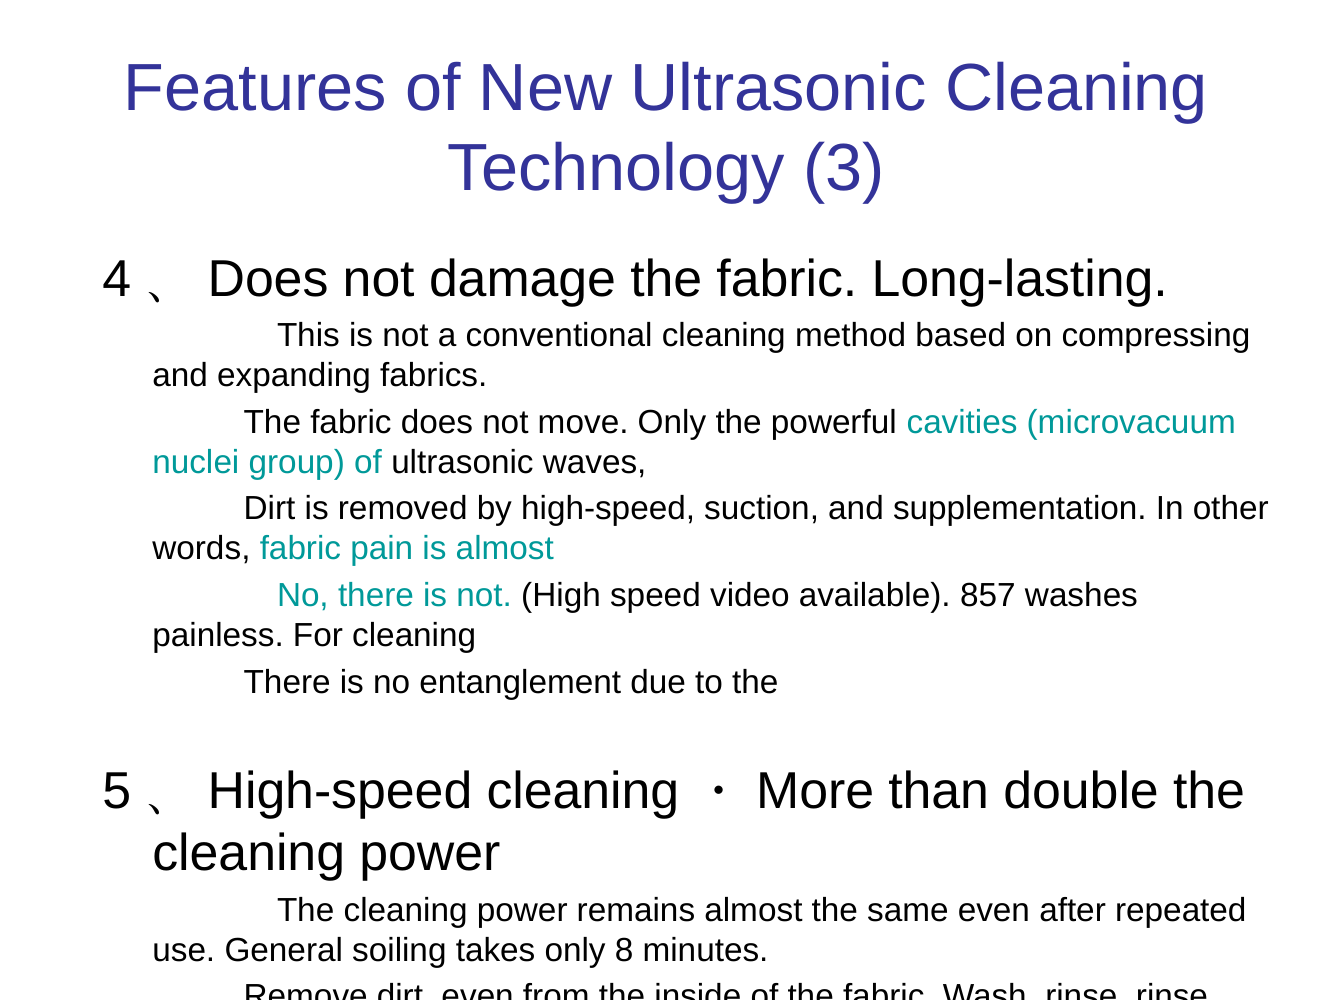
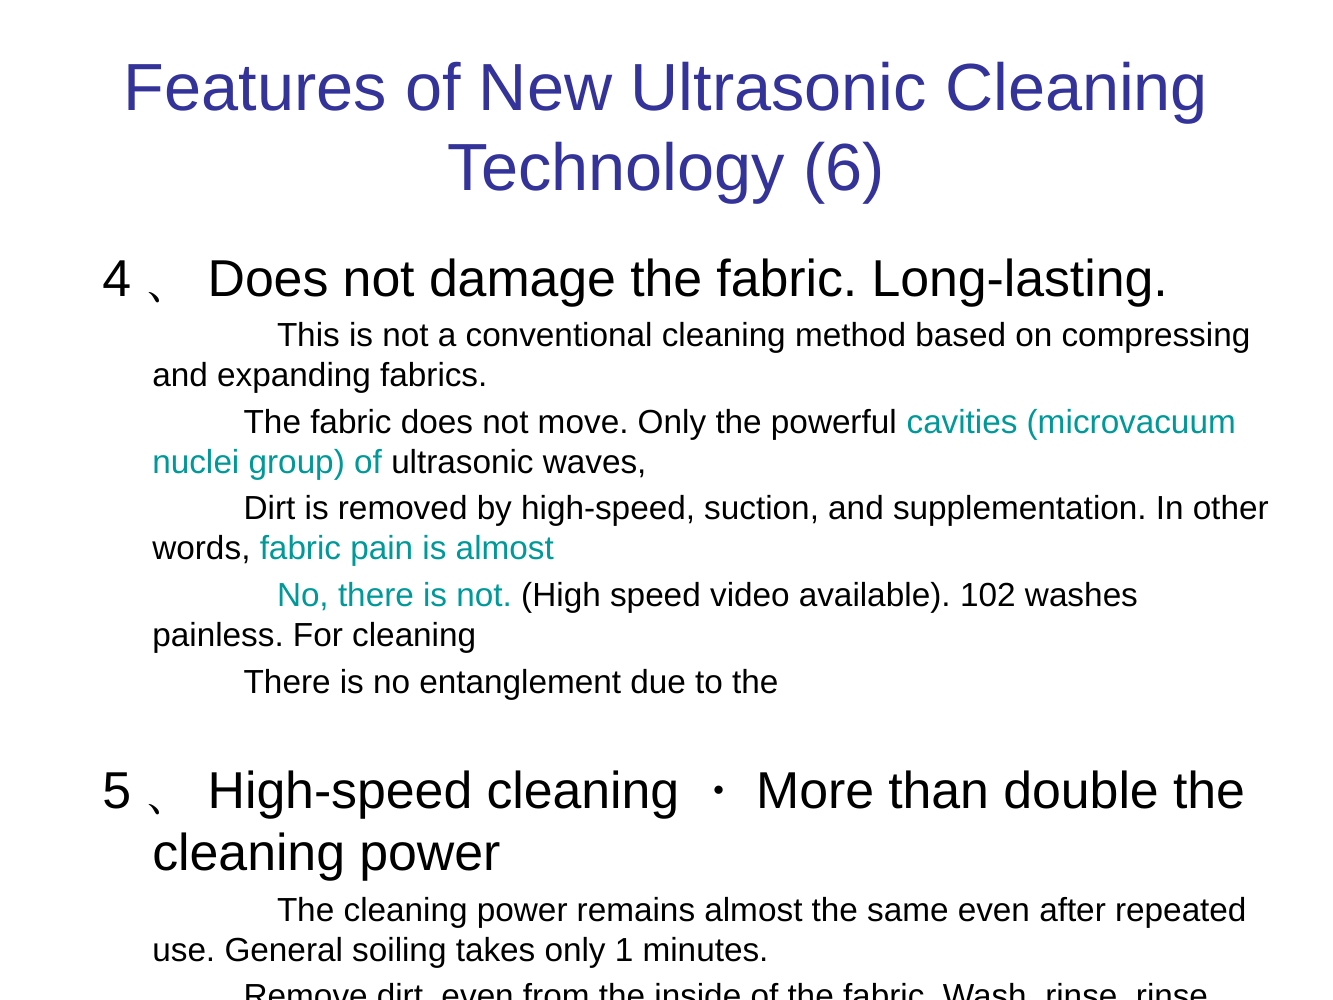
3: 3 -> 6
857: 857 -> 102
8: 8 -> 1
